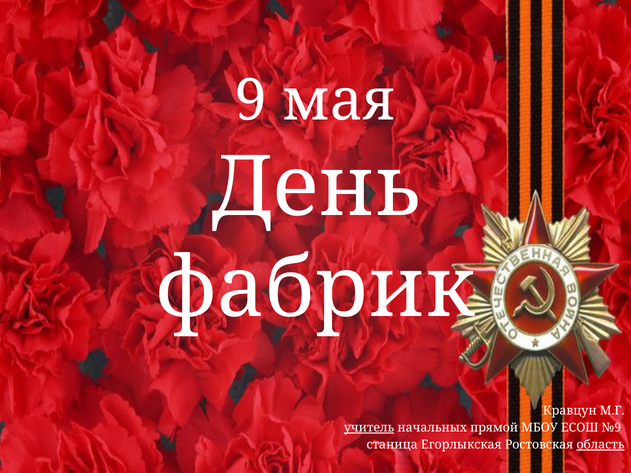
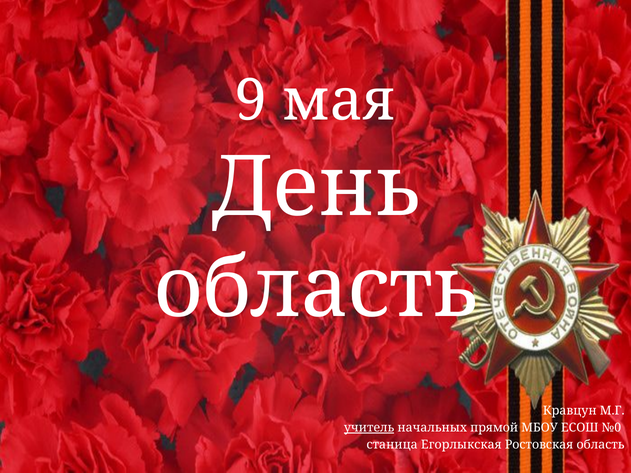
фабрик at (315, 289): фабрик -> область
№9: №9 -> №0
область at (600, 445) underline: present -> none
